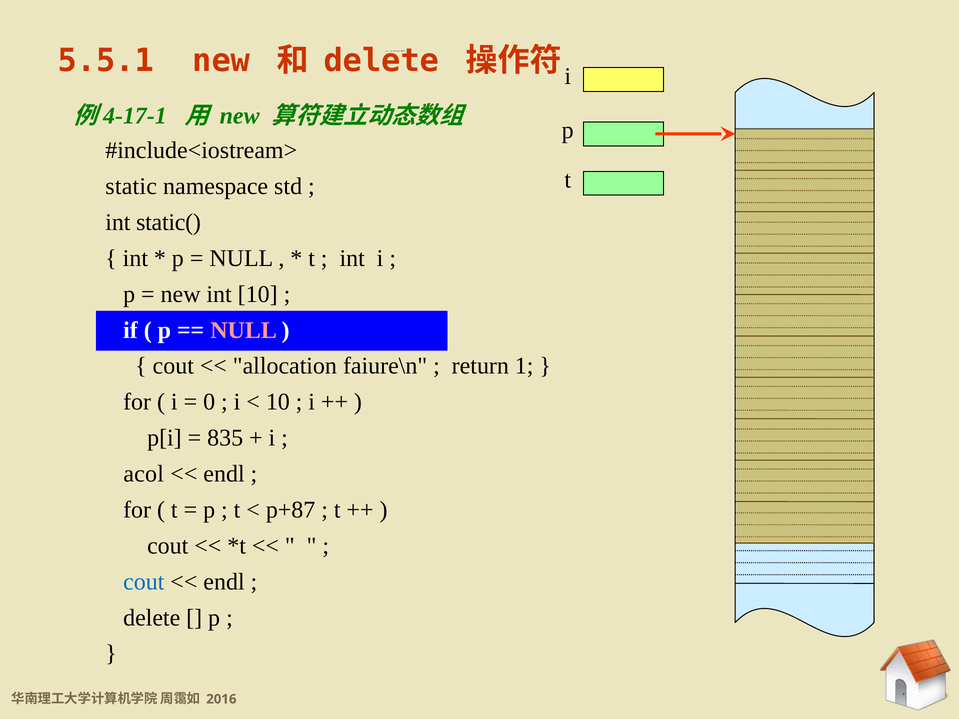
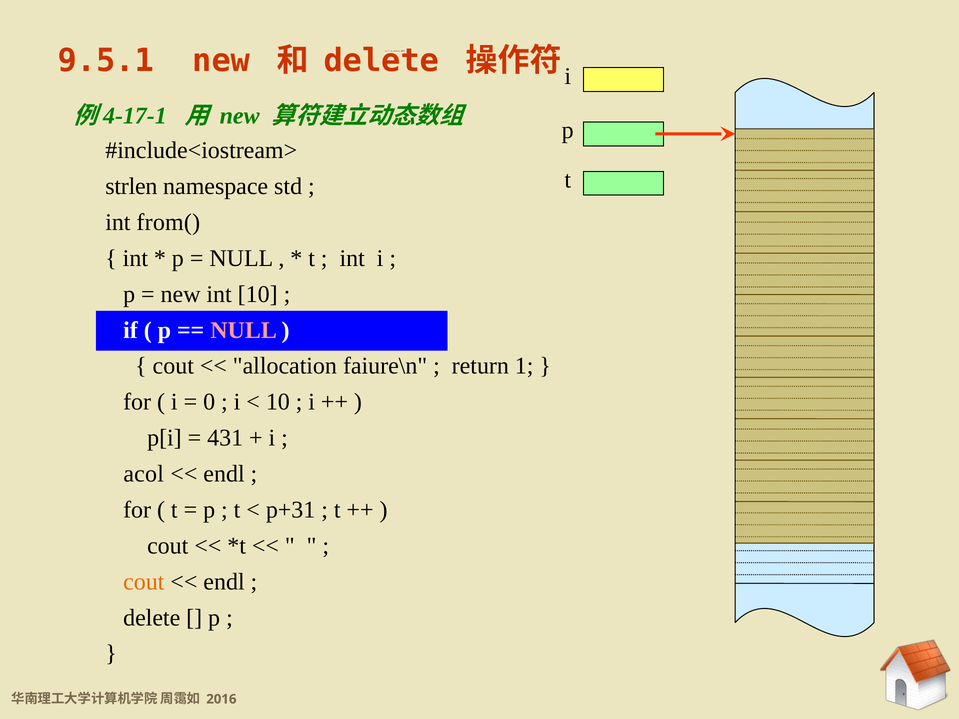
5.5.1: 5.5.1 -> 9.5.1
static: static -> strlen
static(: static( -> from(
835: 835 -> 431
p+87: p+87 -> p+31
cout at (144, 582) colour: blue -> orange
